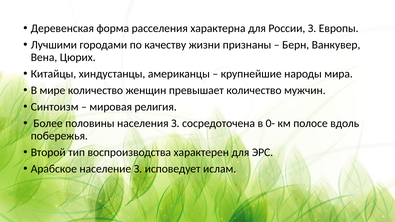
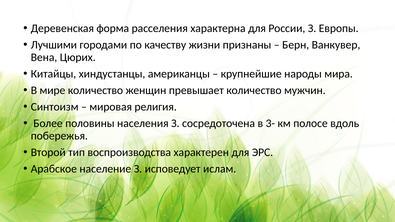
0-: 0- -> 3-
